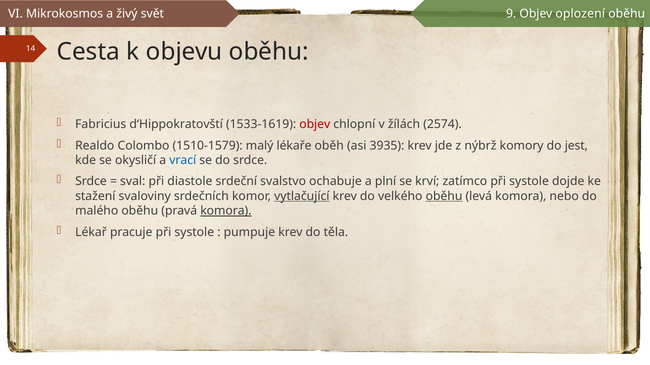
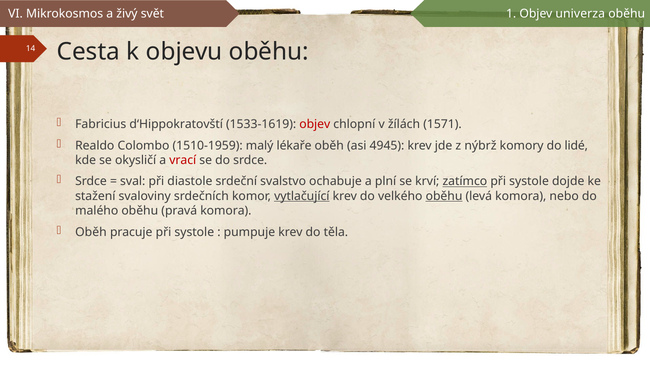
9: 9 -> 1
oplození: oplození -> univerza
2574: 2574 -> 1571
1510-1579: 1510-1579 -> 1510-1959
3935: 3935 -> 4945
jest: jest -> lidé
vrací colour: blue -> red
zatímco underline: none -> present
komora at (226, 211) underline: present -> none
Lékař at (91, 232): Lékař -> Oběh
